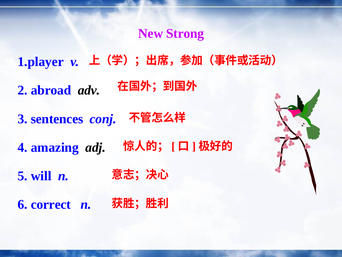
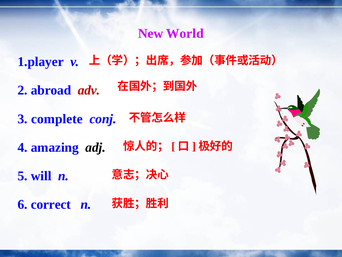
Strong: Strong -> World
adv colour: black -> red
sentences: sentences -> complete
